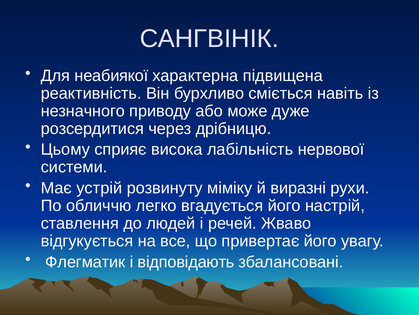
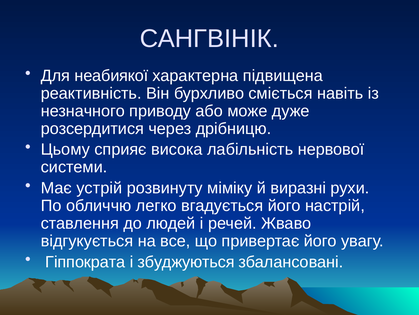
Флегматик: Флегматик -> Гіппократа
відповідають: відповідають -> збуджуються
